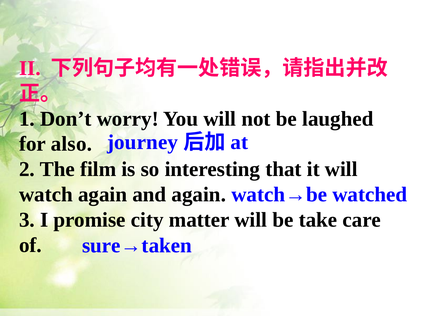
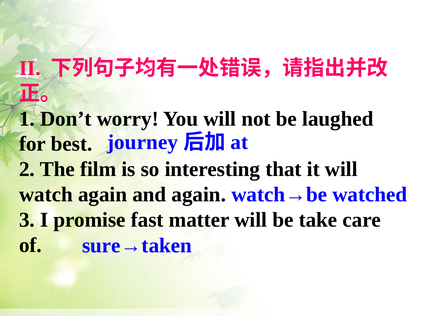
also: also -> best
city: city -> fast
